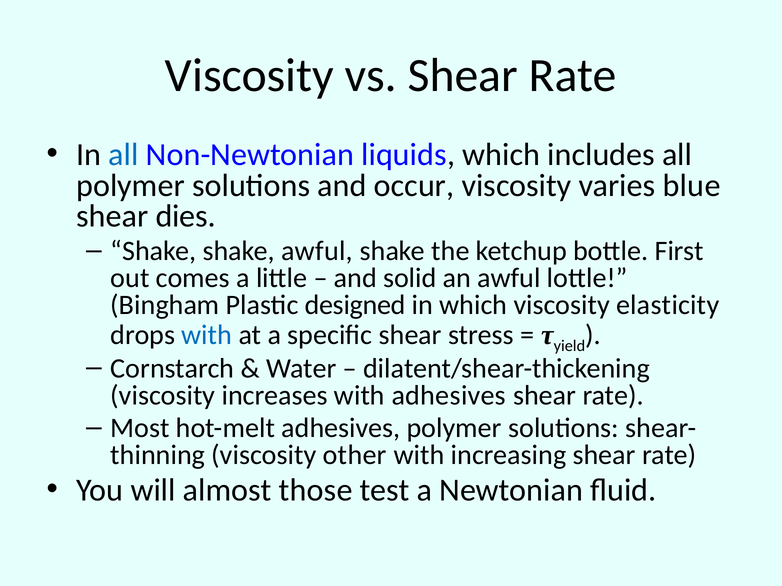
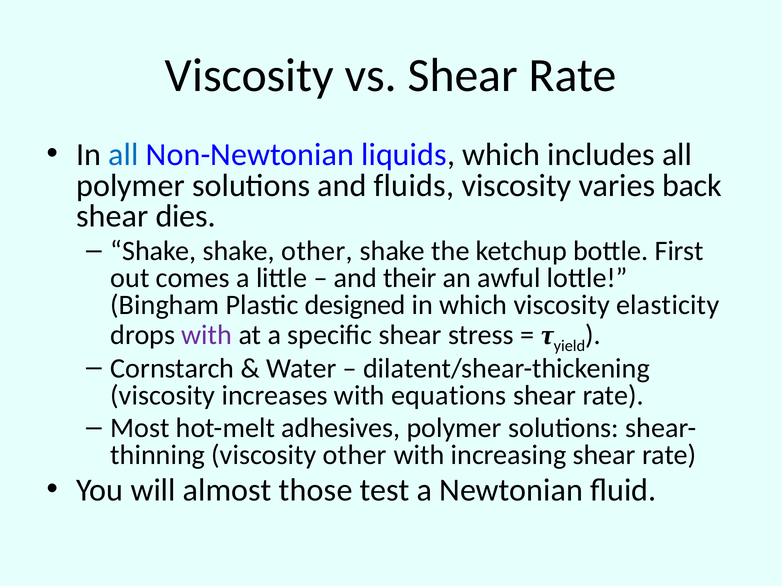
occur: occur -> fluids
blue: blue -> back
shake awful: awful -> other
solid: solid -> their
with at (207, 335) colour: blue -> purple
with adhesives: adhesives -> equations
